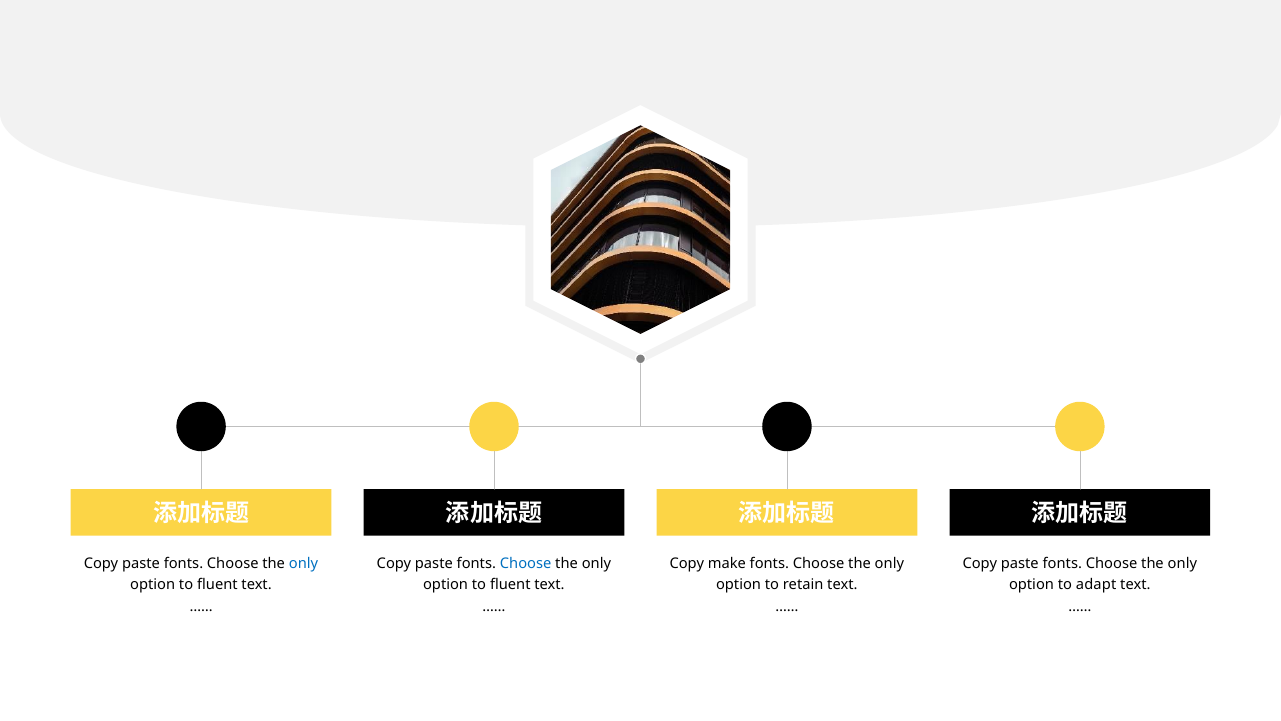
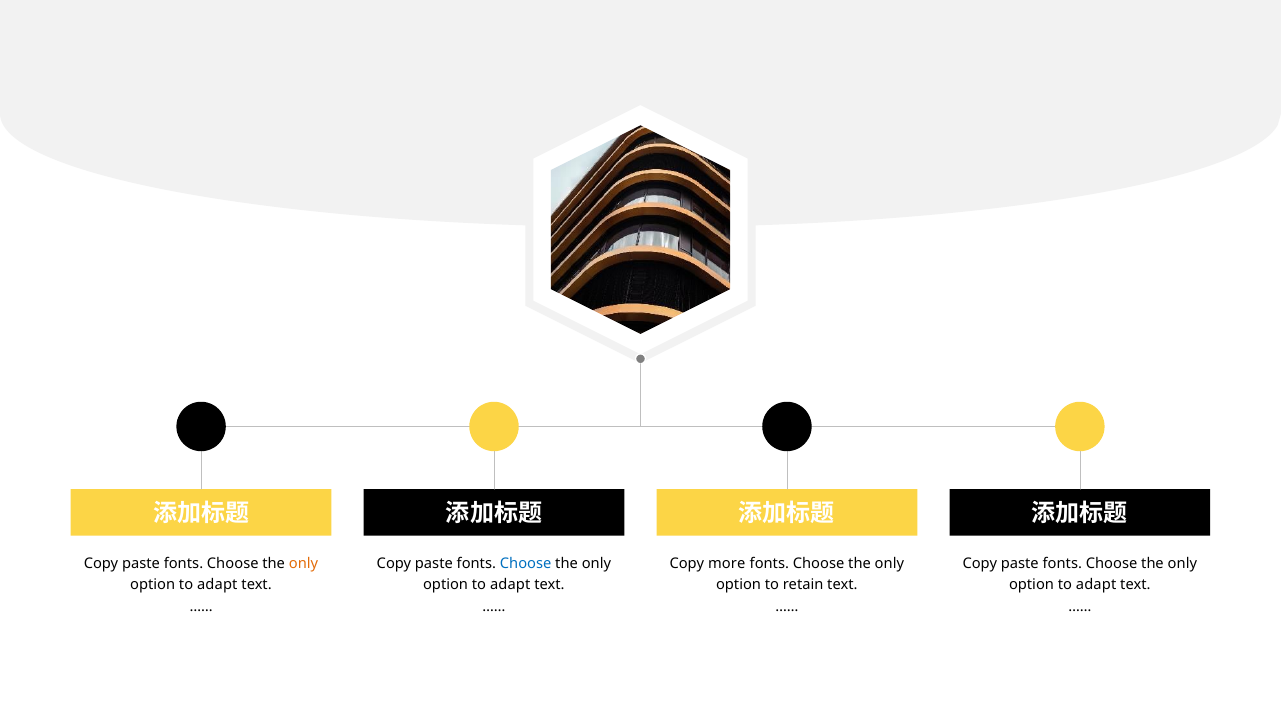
only at (304, 563) colour: blue -> orange
make: make -> more
fluent at (217, 585): fluent -> adapt
fluent at (510, 585): fluent -> adapt
